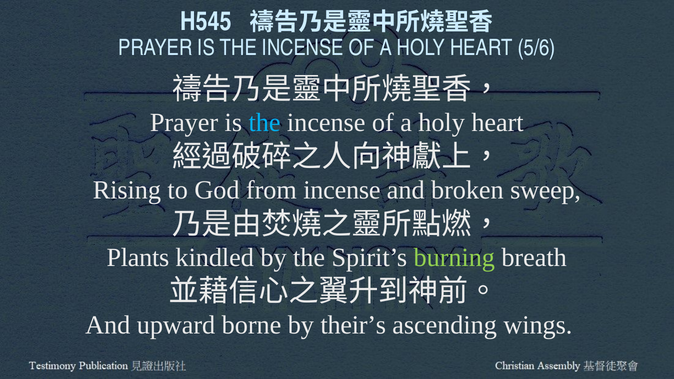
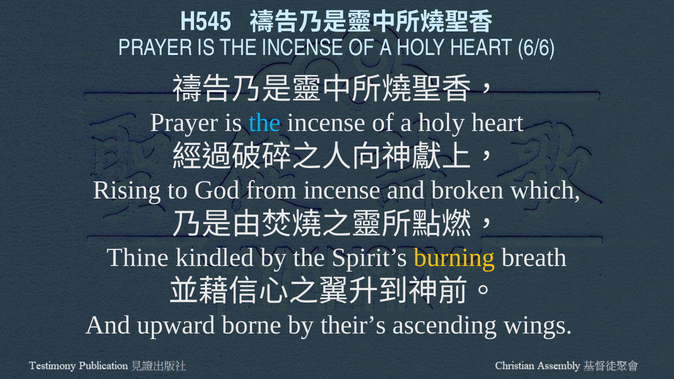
5/6: 5/6 -> 6/6
sweep: sweep -> which
Plants: Plants -> Thine
burning colour: light green -> yellow
